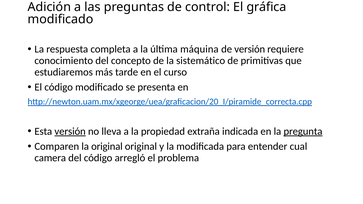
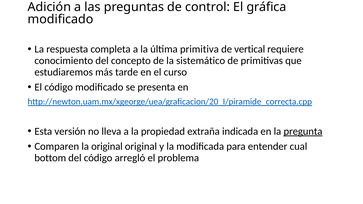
máquina: máquina -> primitiva
de versión: versión -> vertical
versión at (70, 131) underline: present -> none
camera: camera -> bottom
